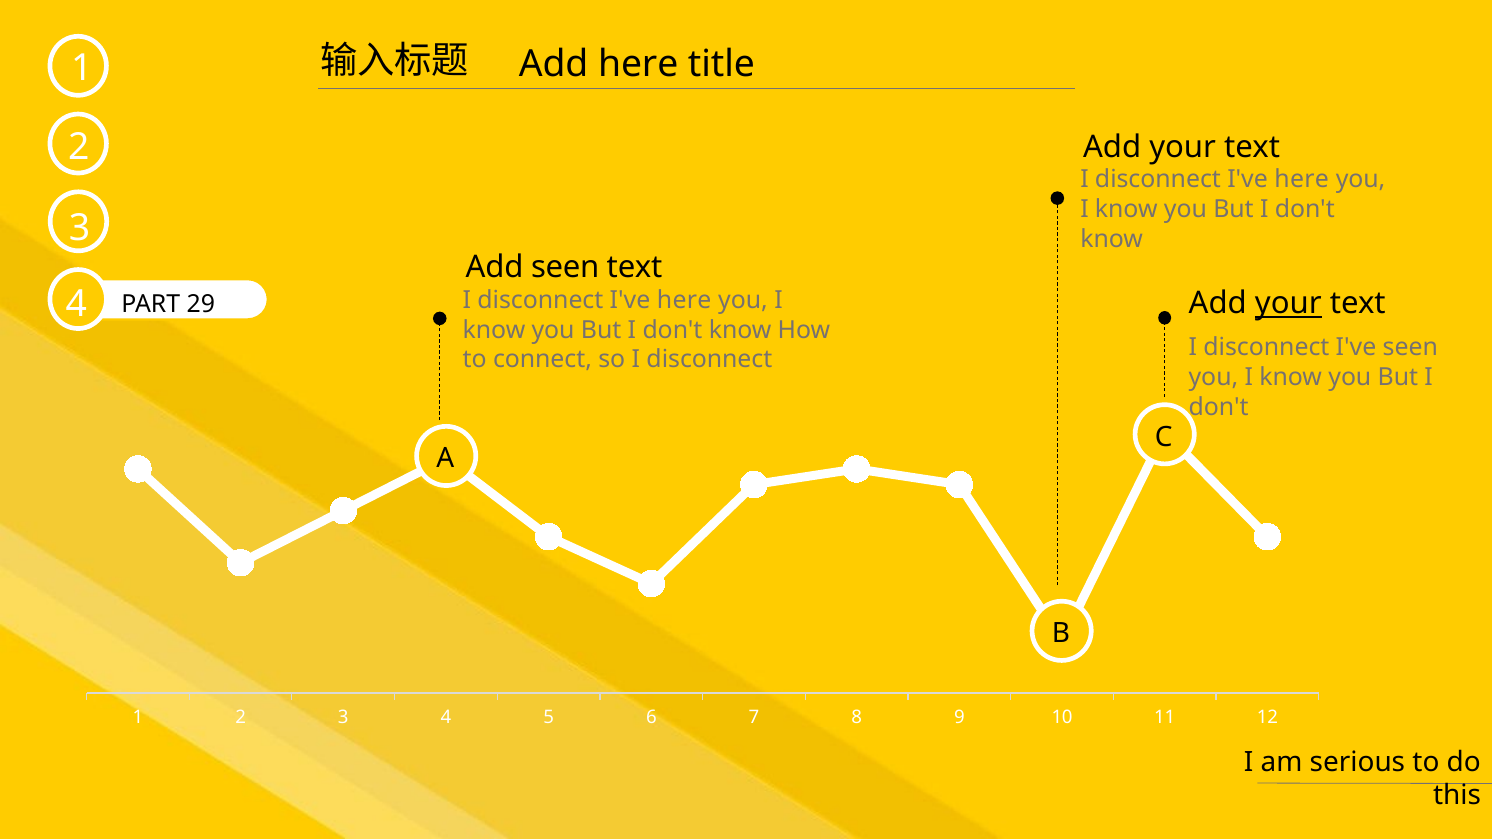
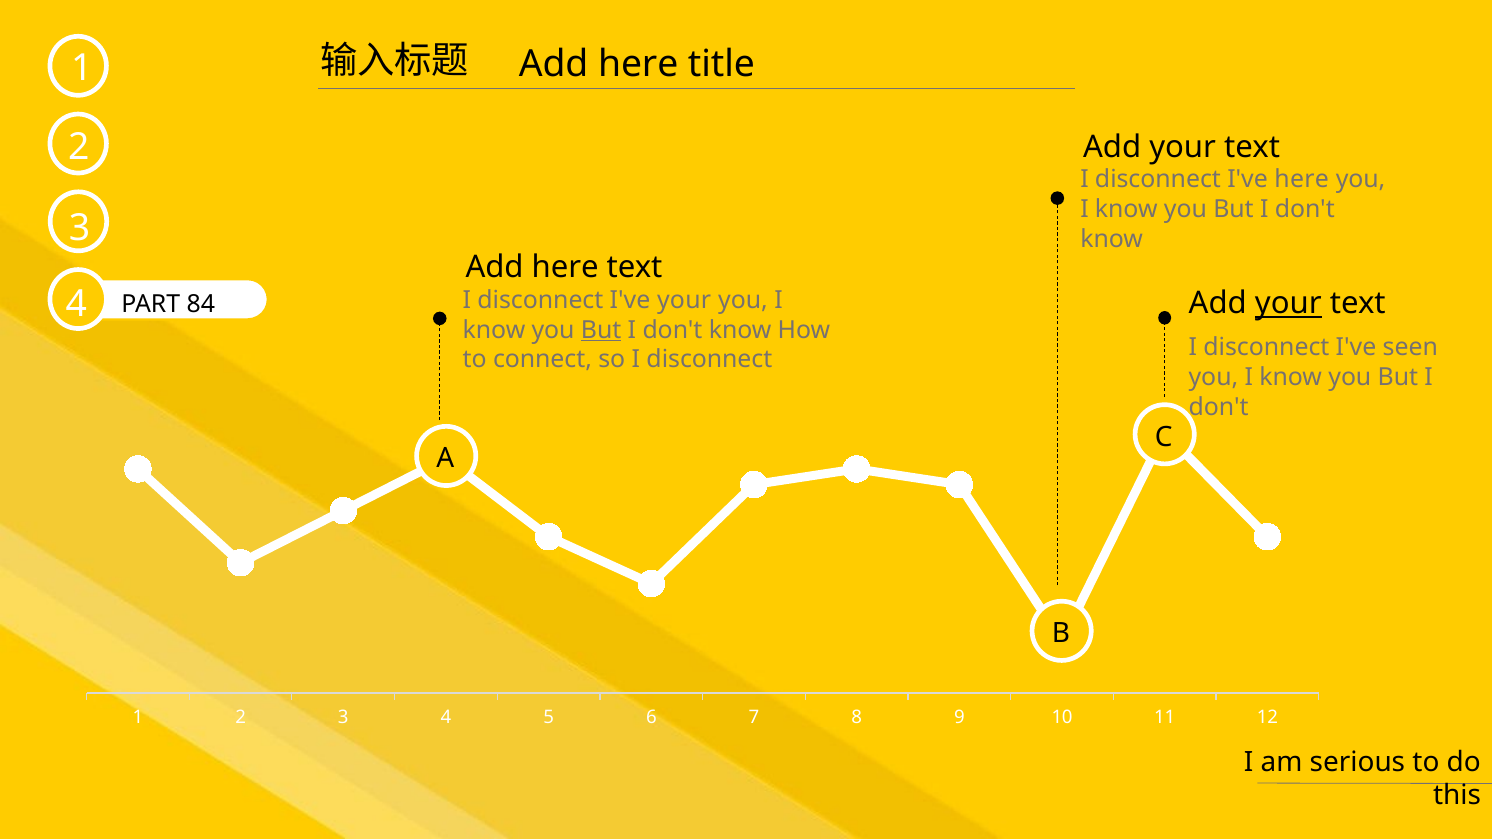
seen at (565, 267): seen -> here
here at (684, 300): here -> your
29: 29 -> 84
But at (601, 330) underline: none -> present
